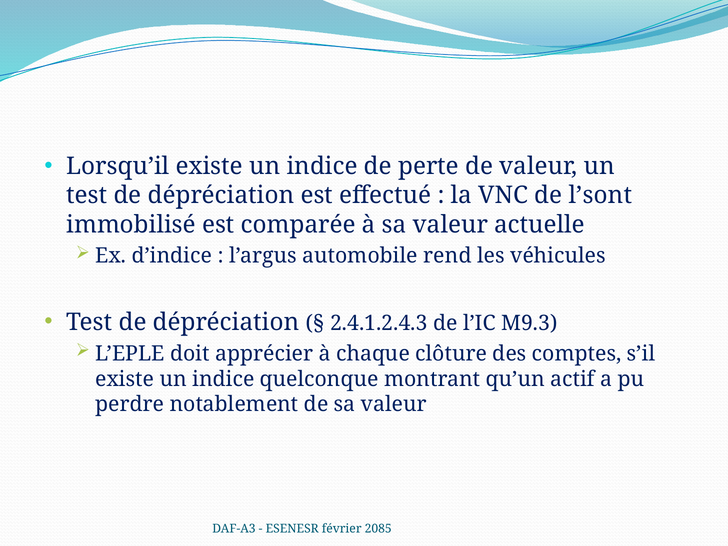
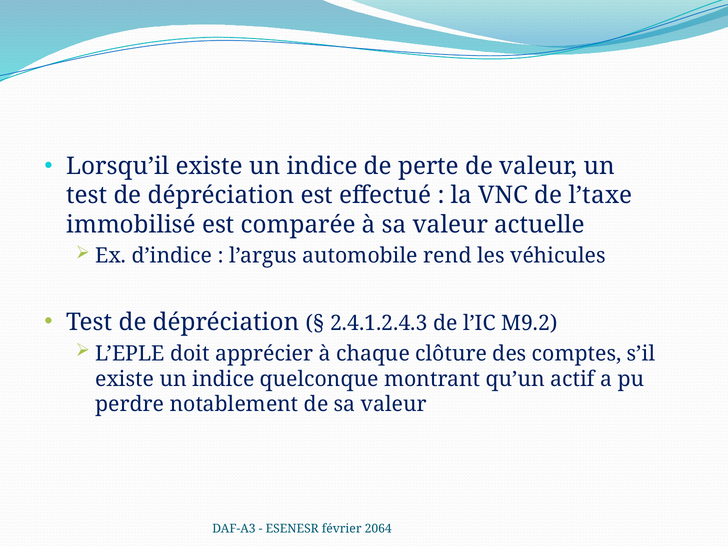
l’sont: l’sont -> l’taxe
M9.3: M9.3 -> M9.2
2085: 2085 -> 2064
